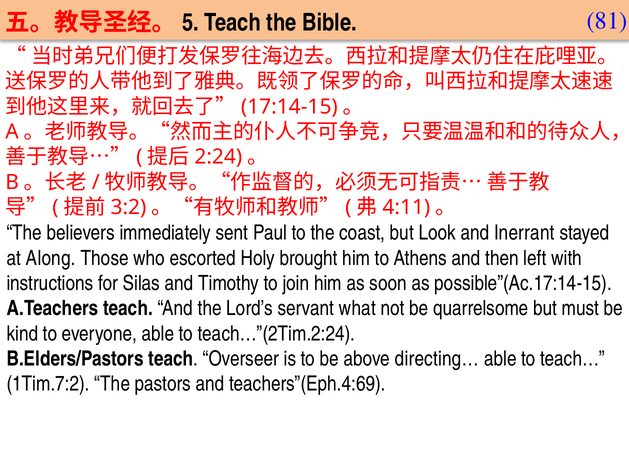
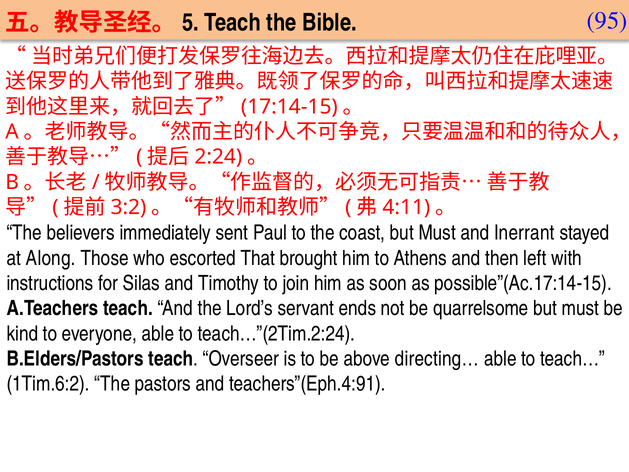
81: 81 -> 95
coast but Look: Look -> Must
Holy: Holy -> That
what: what -> ends
1Tim.7:2: 1Tim.7:2 -> 1Tim.6:2
teachers”(Eph.4:69: teachers”(Eph.4:69 -> teachers”(Eph.4:91
